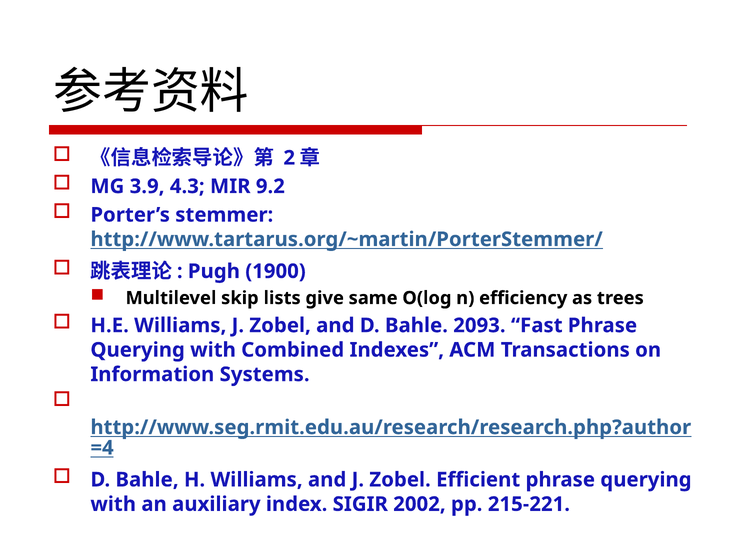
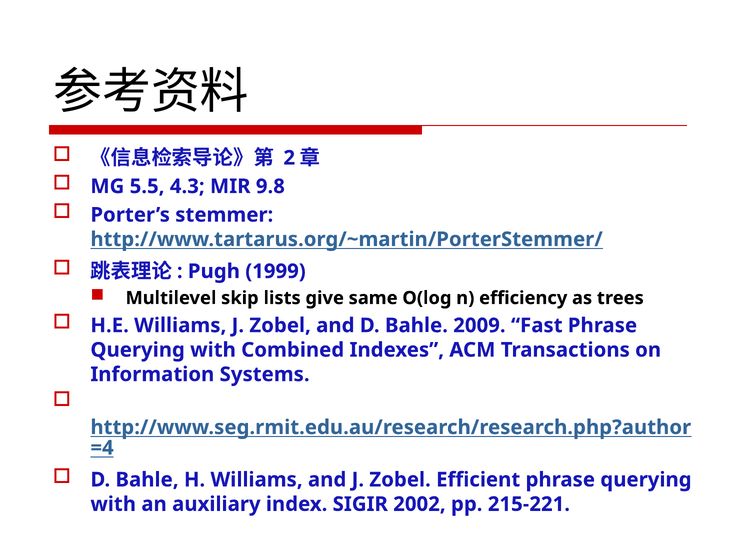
3.9: 3.9 -> 5.5
9.2: 9.2 -> 9.8
1900: 1900 -> 1999
2093: 2093 -> 2009
